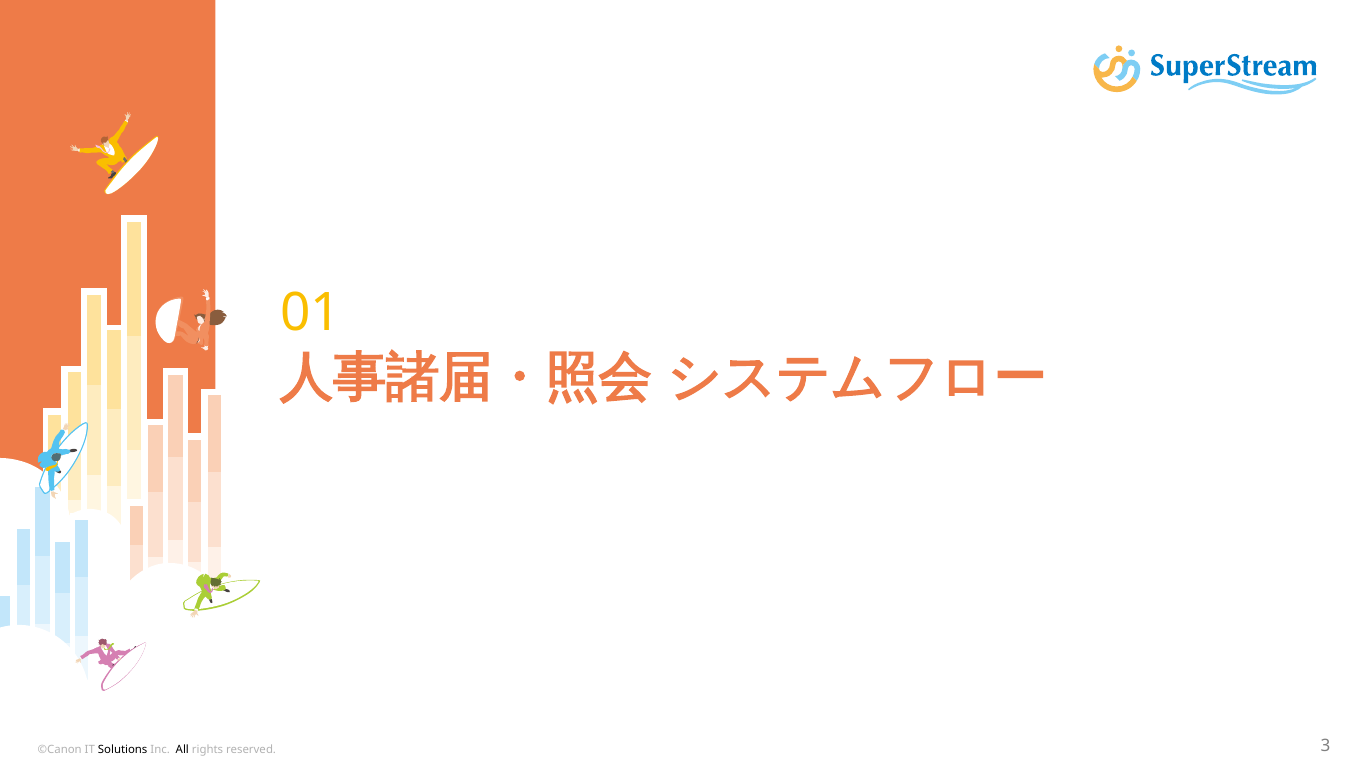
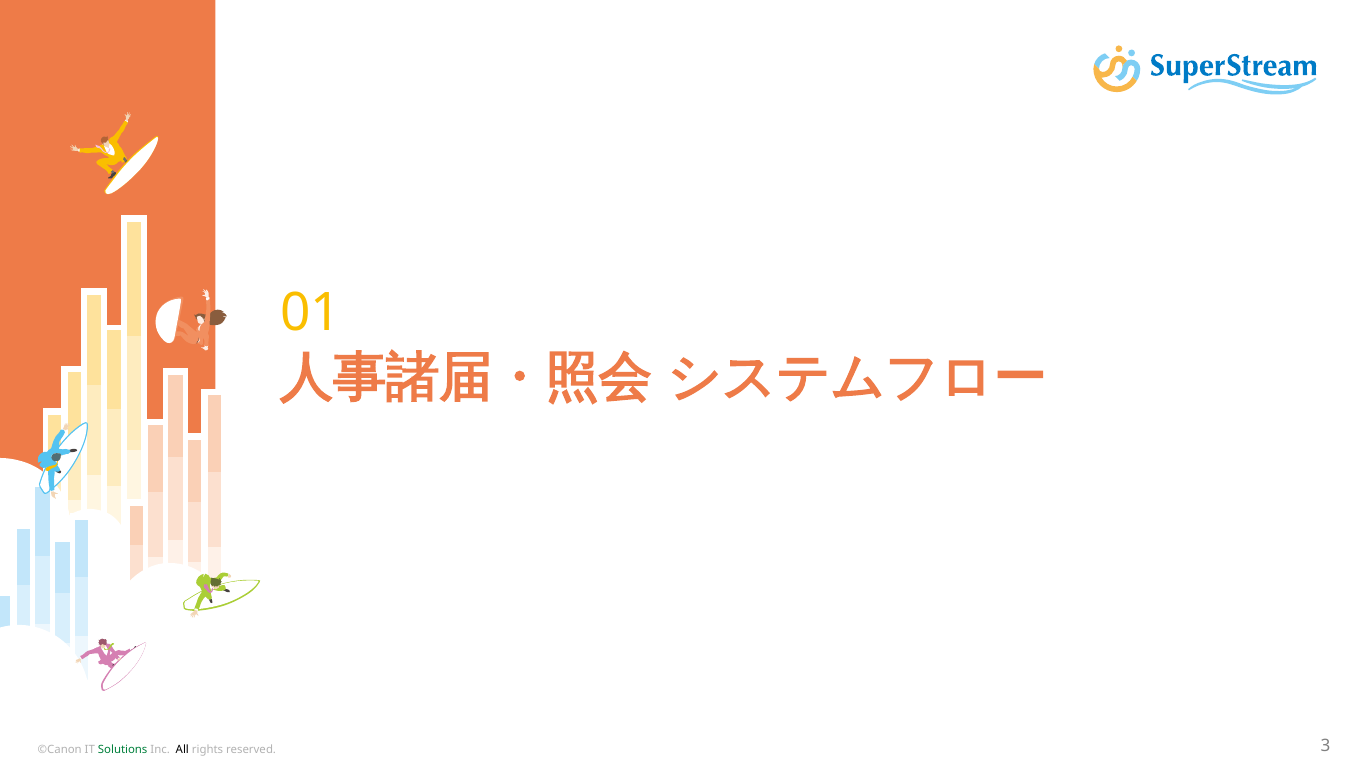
Solutions colour: black -> green
